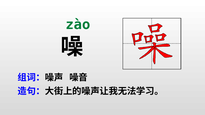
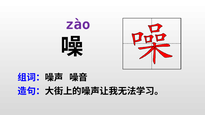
zào colour: green -> purple
